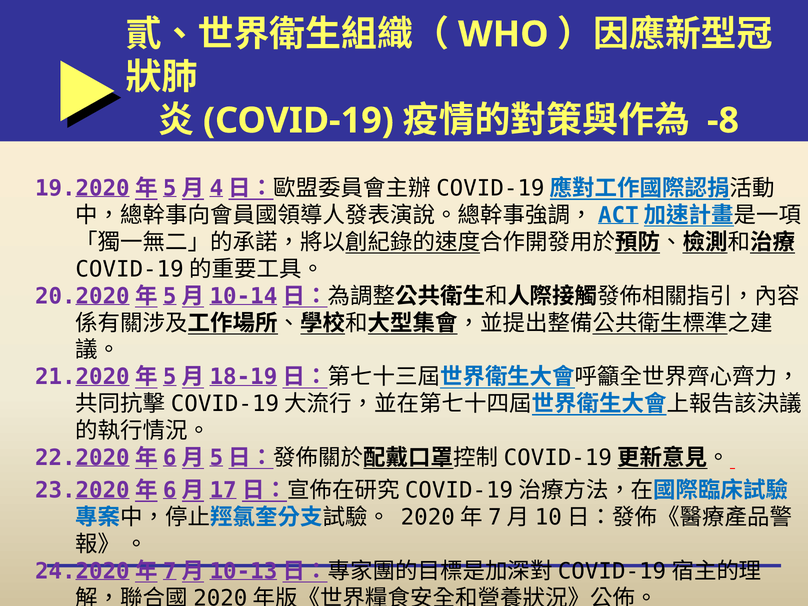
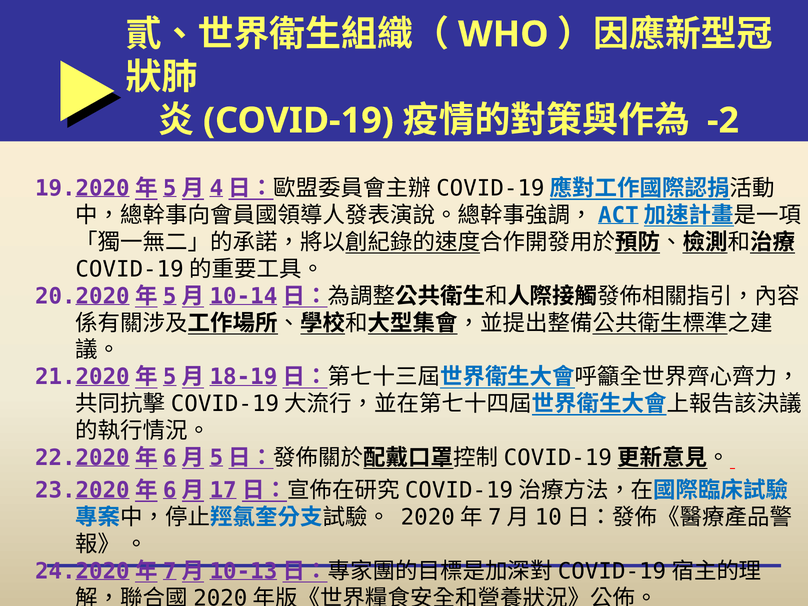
-8: -8 -> -2
